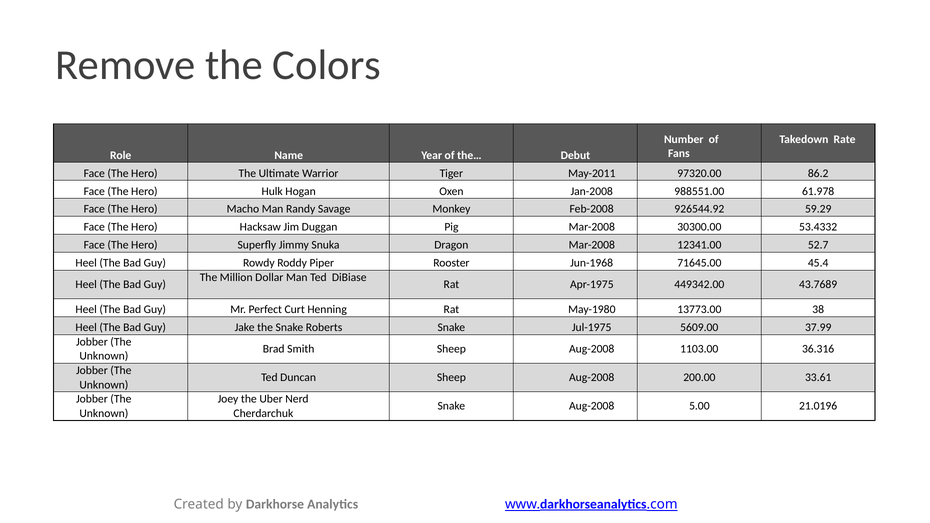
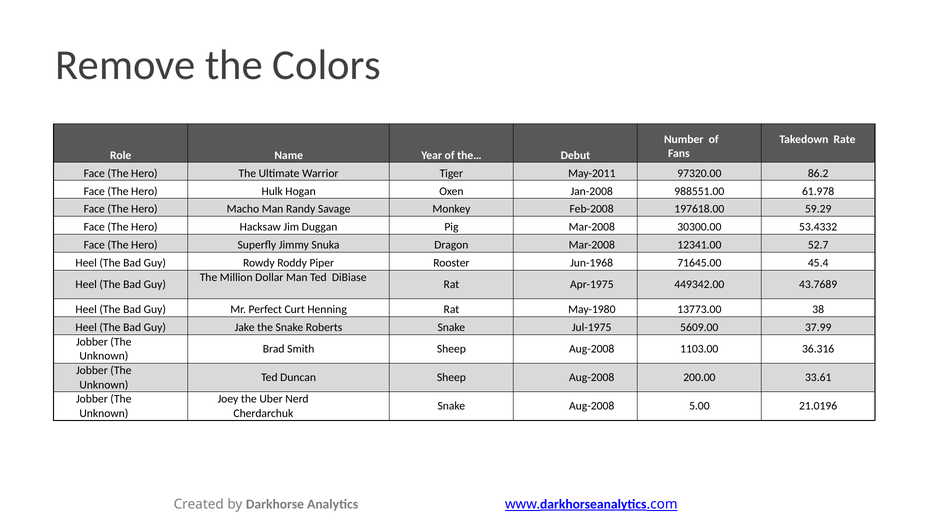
926544.92: 926544.92 -> 197618.00
